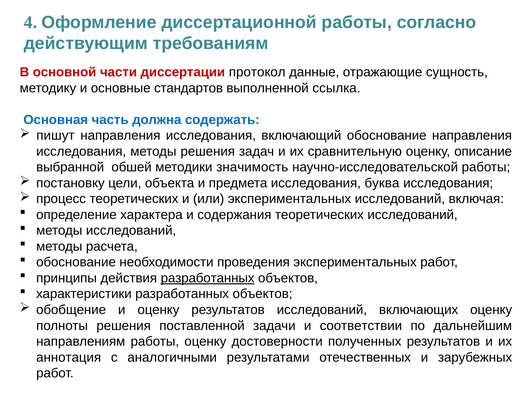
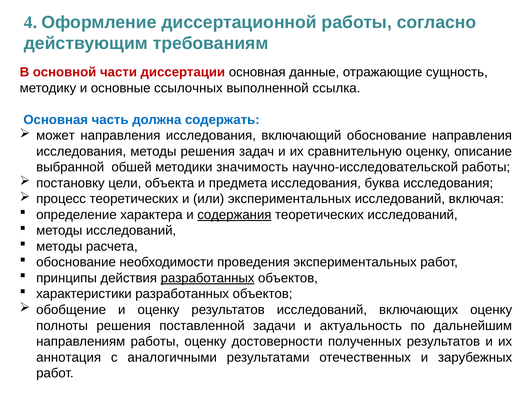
диссертации протокол: протокол -> основная
стандартов: стандартов -> ссылочных
пишут: пишут -> может
содержания underline: none -> present
соответствии: соответствии -> актуальность
